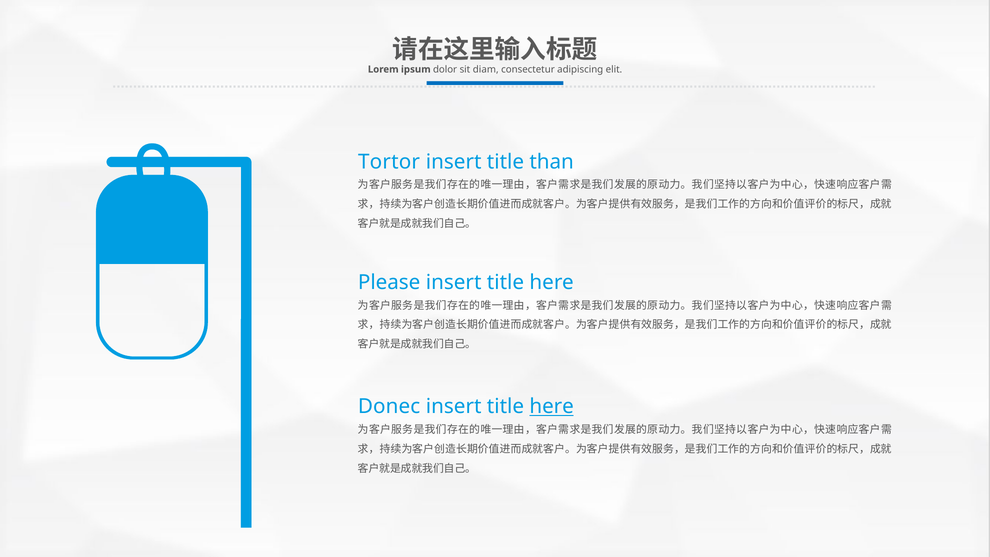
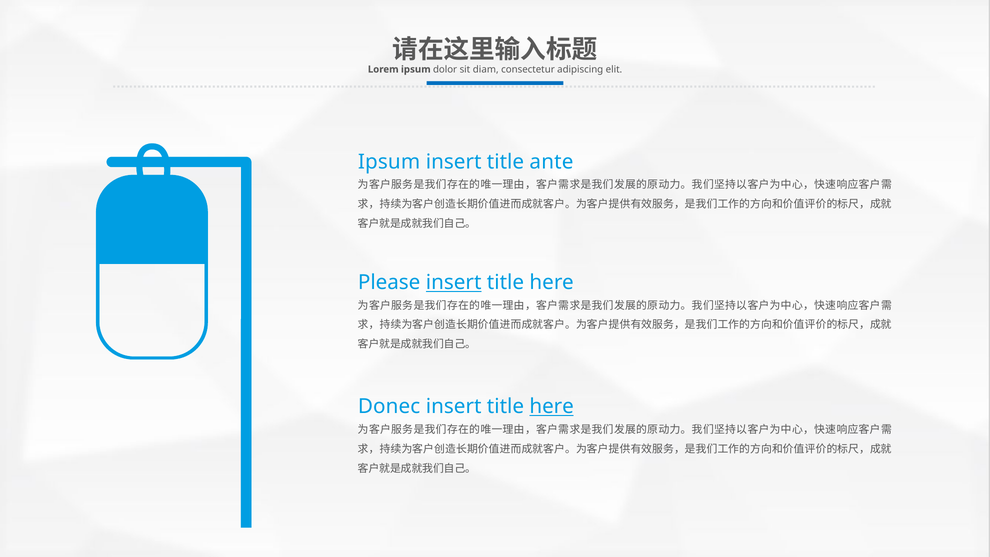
Tortor at (389, 162): Tortor -> Ipsum
than: than -> ante
insert at (454, 283) underline: none -> present
